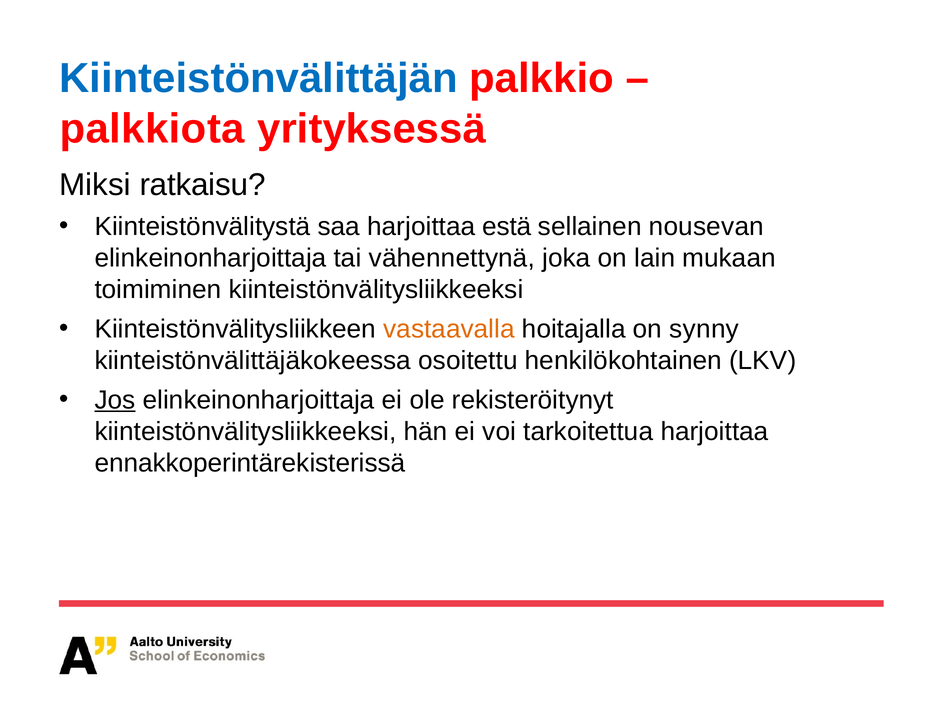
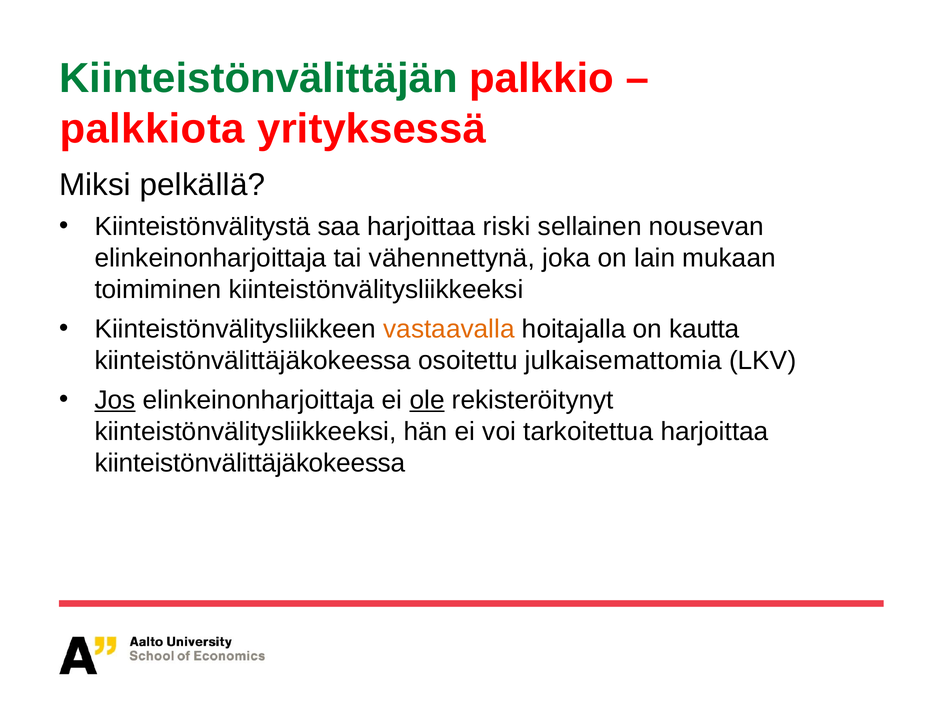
Kiinteistönvälittäjän colour: blue -> green
ratkaisu: ratkaisu -> pelkällä
estä: estä -> riski
synny: synny -> kautta
henkilökohtainen: henkilökohtainen -> julkaisemattomia
ole underline: none -> present
ennakkoperintärekisterissä at (250, 463): ennakkoperintärekisterissä -> kiinteistönvälittäjäkokeessa
